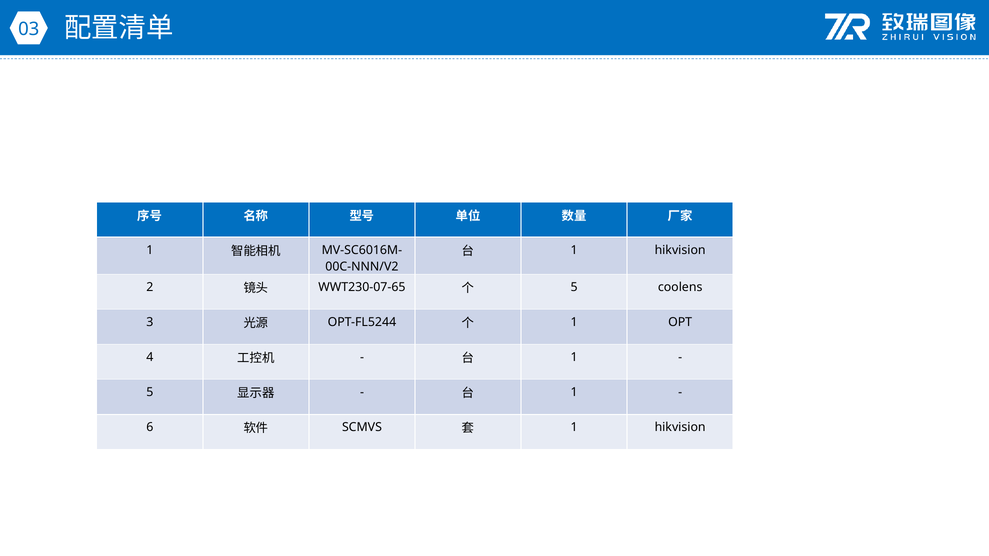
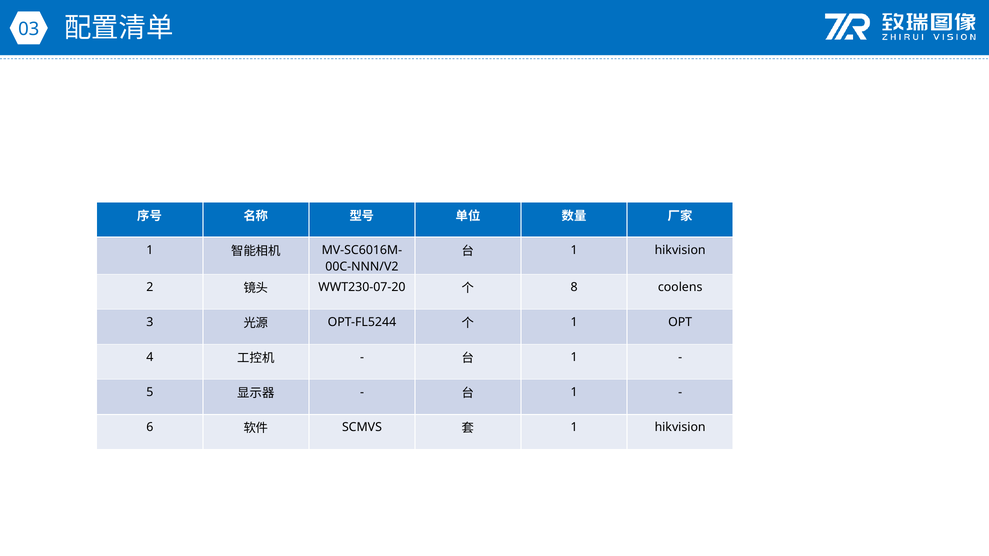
WWT230-07-65: WWT230-07-65 -> WWT230-07-20
5 at (574, 287): 5 -> 8
